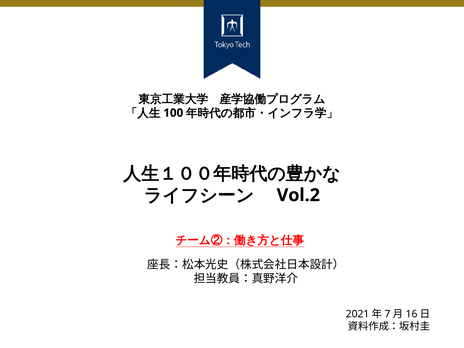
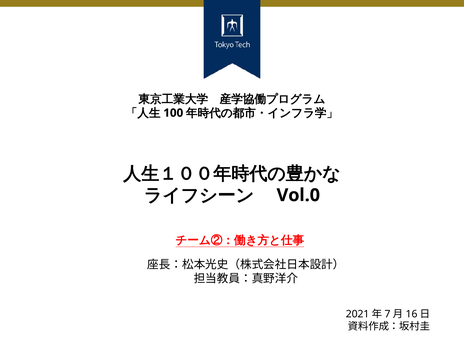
Vol.2: Vol.2 -> Vol.0
